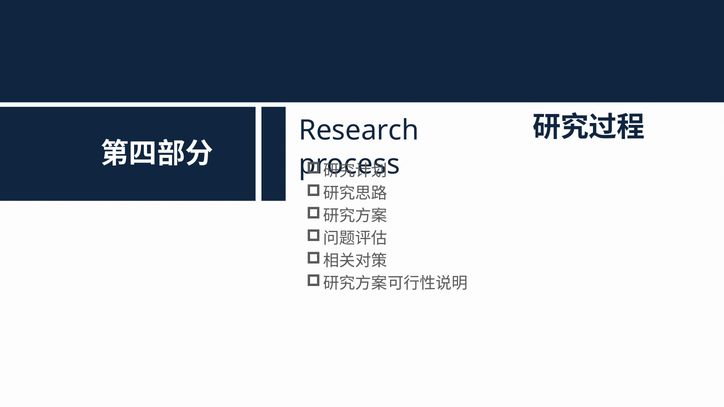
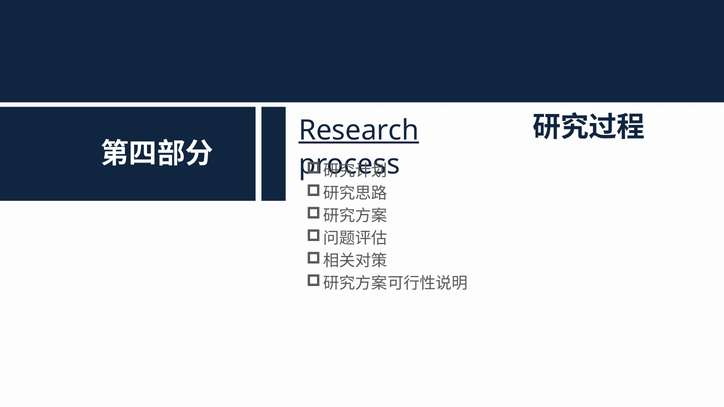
Research underline: none -> present
